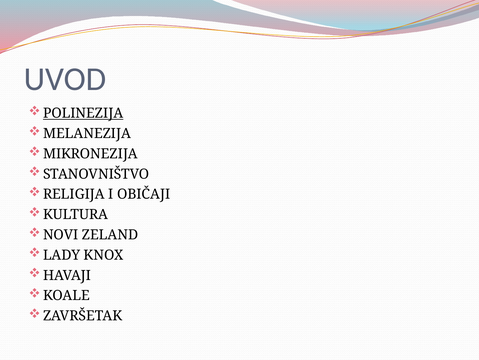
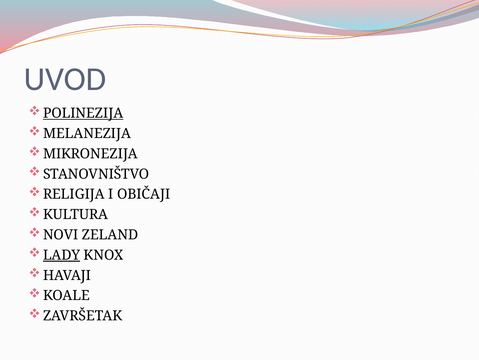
LADY underline: none -> present
